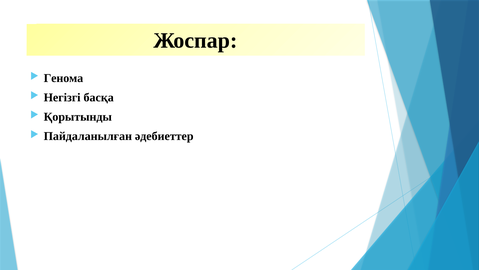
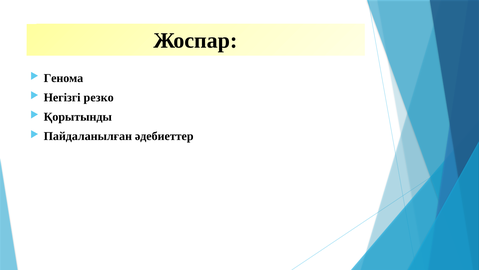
басқа: басқа -> резко
